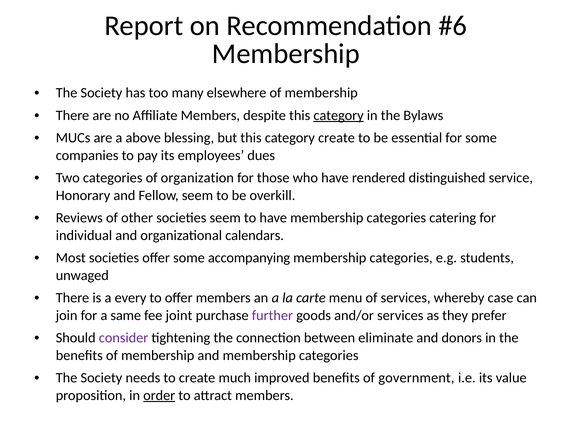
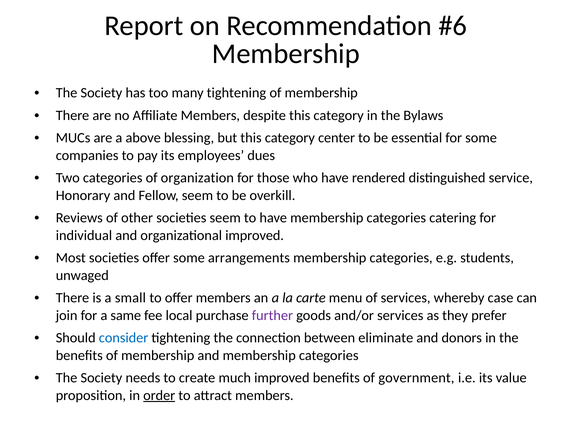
many elsewhere: elsewhere -> tightening
category at (339, 115) underline: present -> none
category create: create -> center
organizational calendars: calendars -> improved
accompanying: accompanying -> arrangements
every: every -> small
joint: joint -> local
consider colour: purple -> blue
